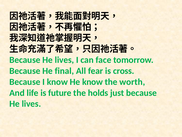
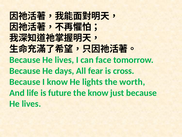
final: final -> days
He know: know -> lights
the holds: holds -> know
